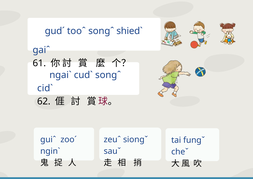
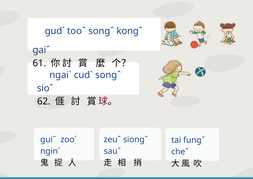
shiedˋ: shiedˋ -> kongˇ
cidˋ: cidˋ -> sioˆ
